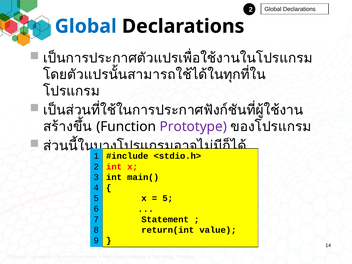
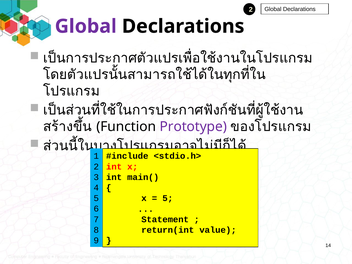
Global at (86, 26) colour: blue -> purple
